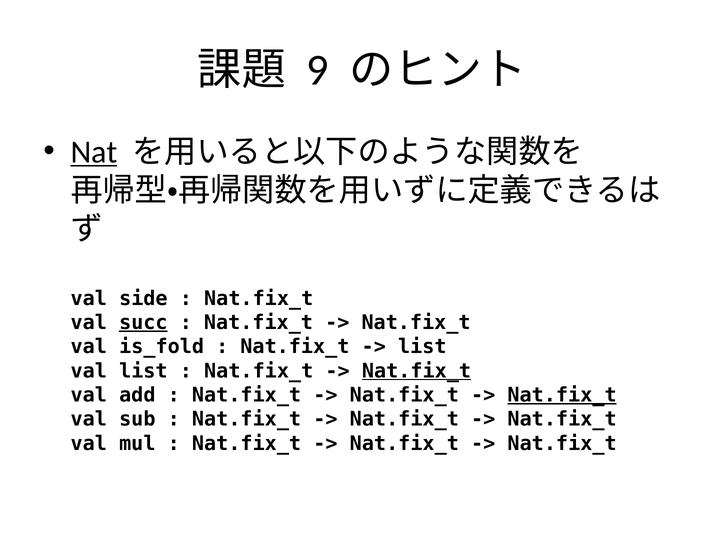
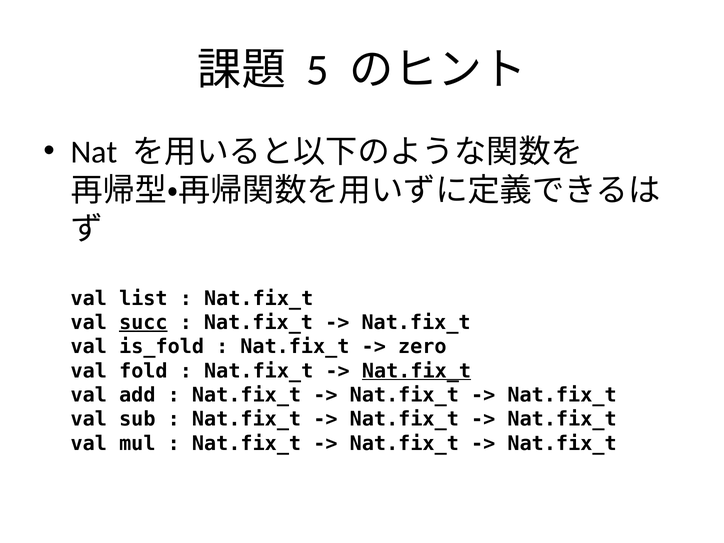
9: 9 -> 5
Nat underline: present -> none
side: side -> list
list at (422, 347): list -> zero
val list: list -> fold
Nat.fix_t at (562, 395) underline: present -> none
